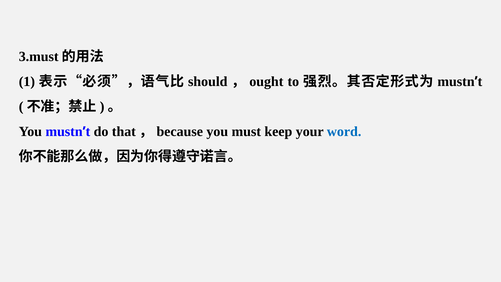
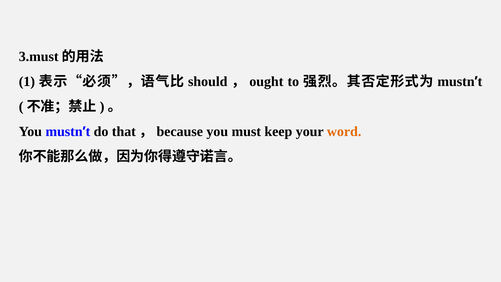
word colour: blue -> orange
